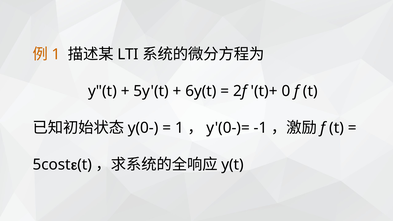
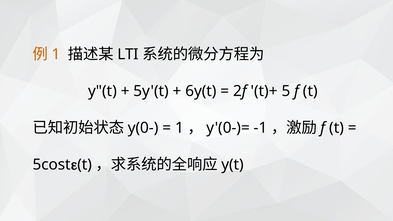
0: 0 -> 5
